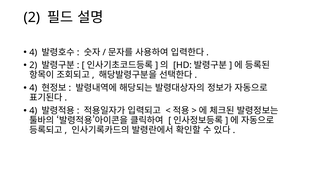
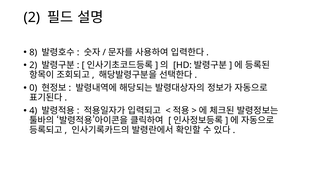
4 at (33, 52): 4 -> 8
4 at (33, 88): 4 -> 0
